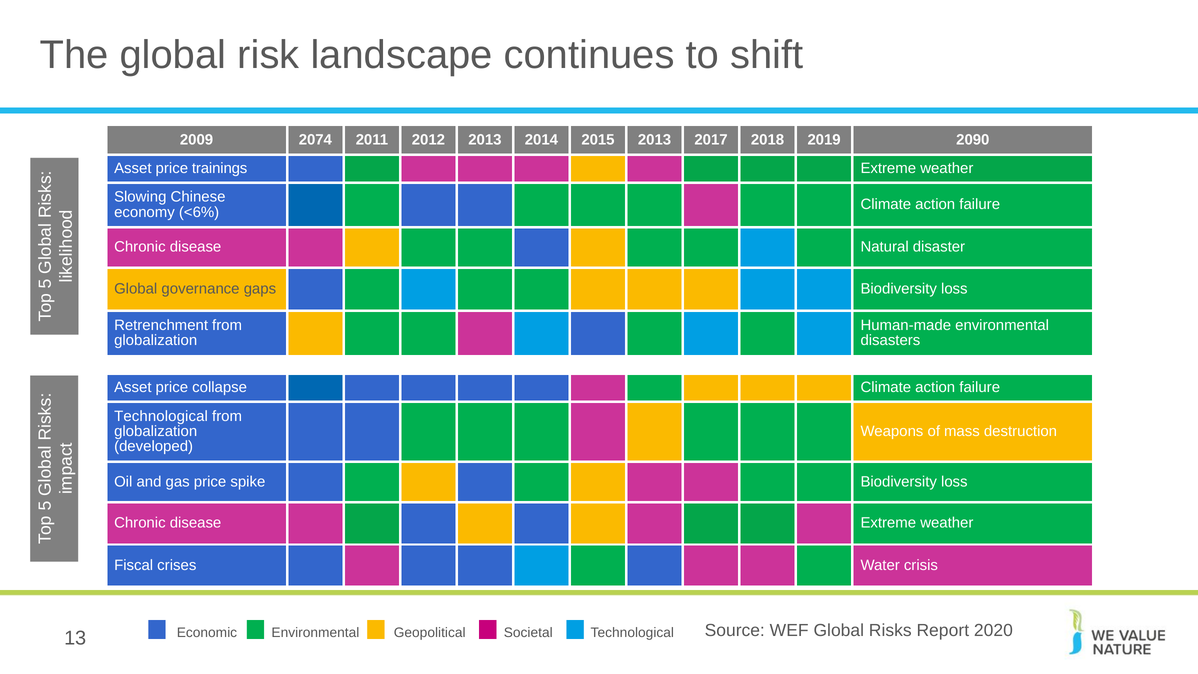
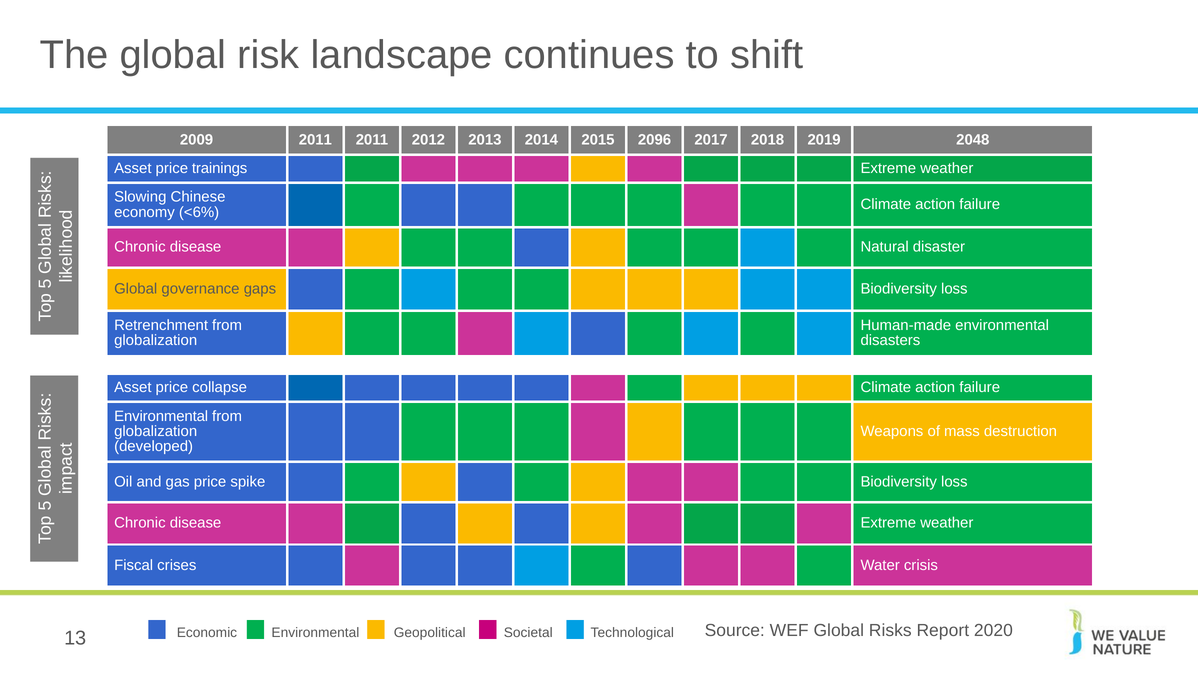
2009 2074: 2074 -> 2011
2015 2013: 2013 -> 2096
2090: 2090 -> 2048
Technological at (161, 416): Technological -> Environmental
